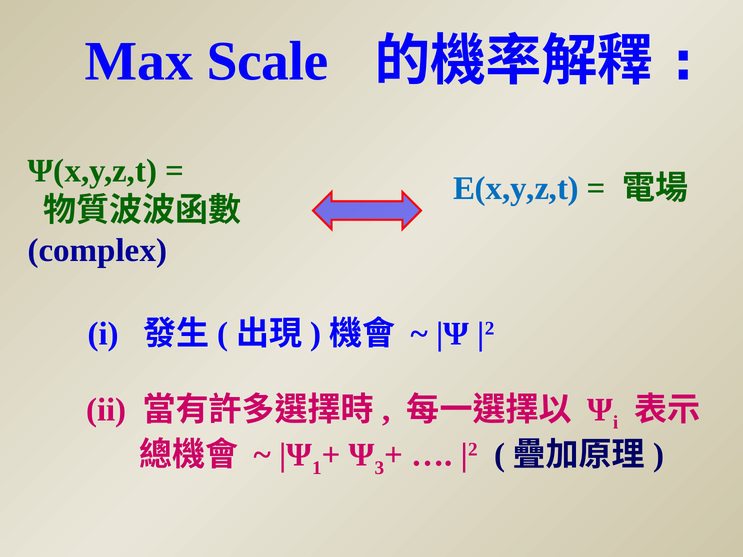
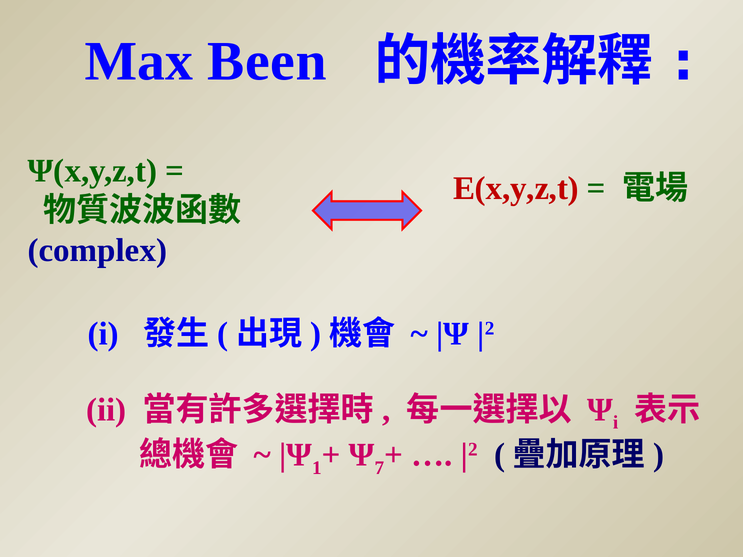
Scale: Scale -> Been
E(x,y,z,t colour: blue -> red
3: 3 -> 7
